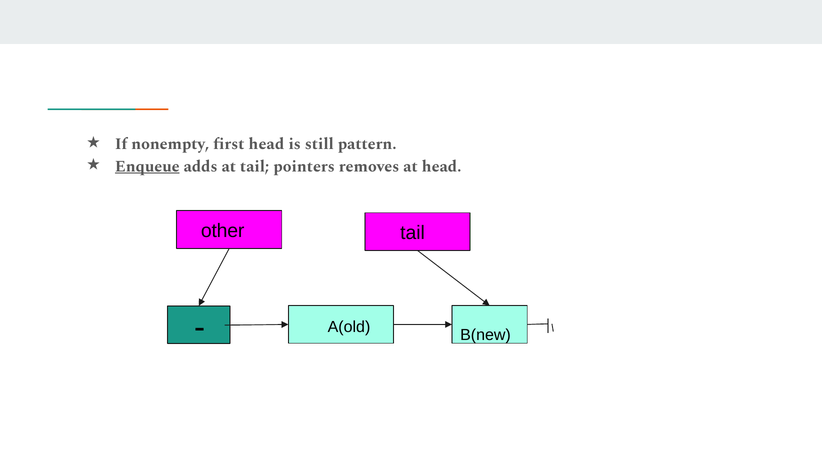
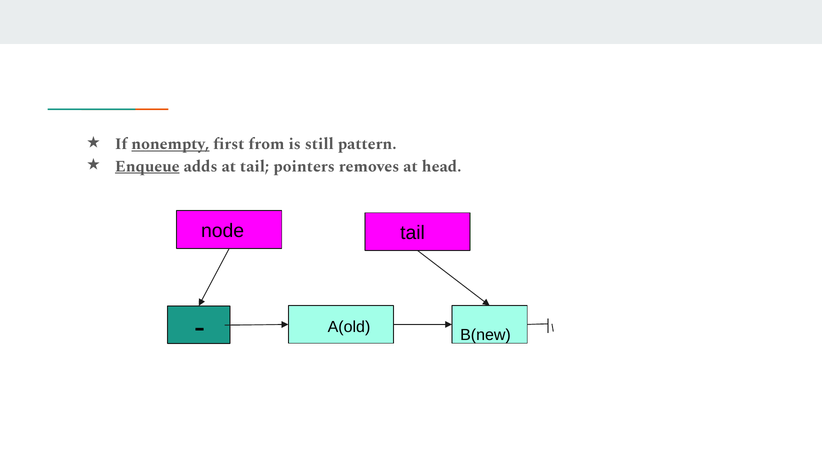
nonempty underline: none -> present
first head: head -> from
other: other -> node
